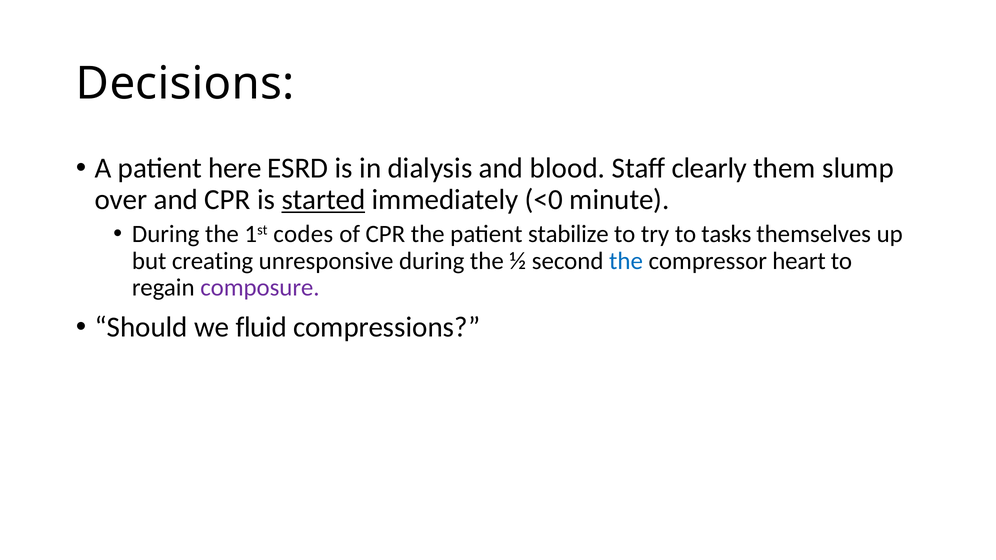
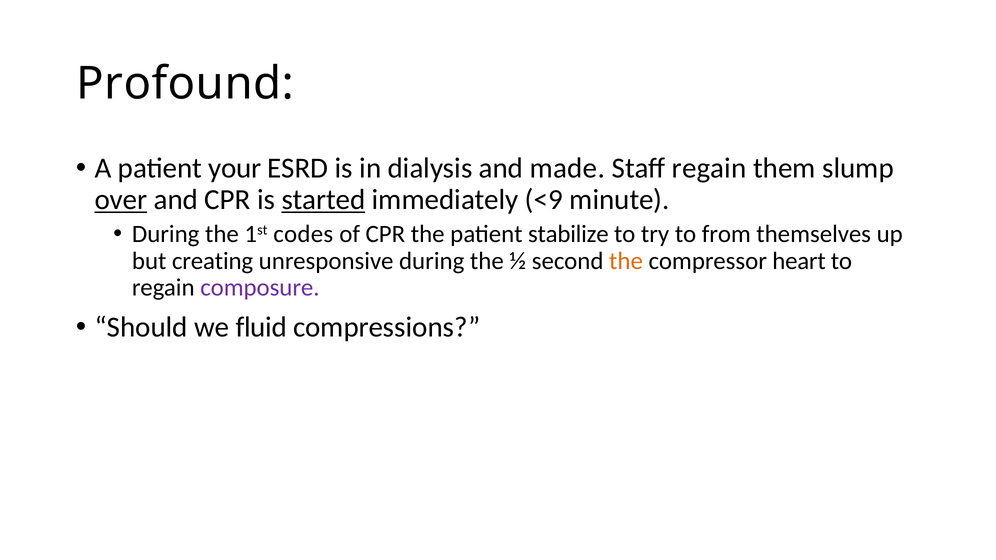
Decisions: Decisions -> Profound
here: here -> your
blood: blood -> made
Staff clearly: clearly -> regain
over underline: none -> present
<0: <0 -> <9
tasks: tasks -> from
the at (626, 261) colour: blue -> orange
